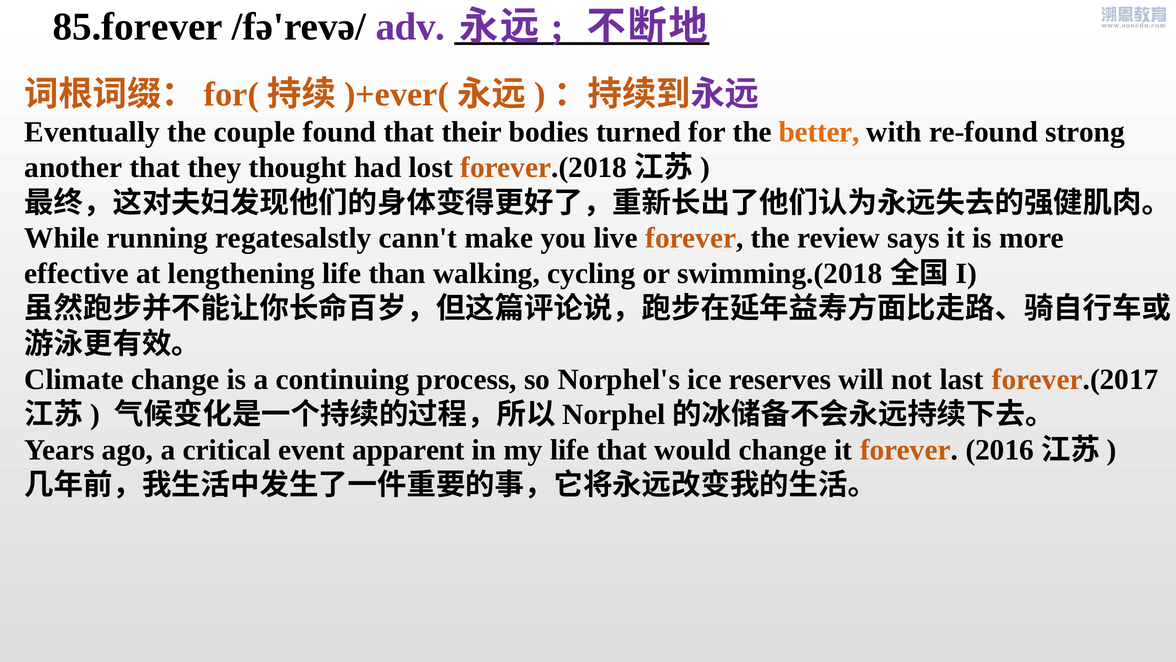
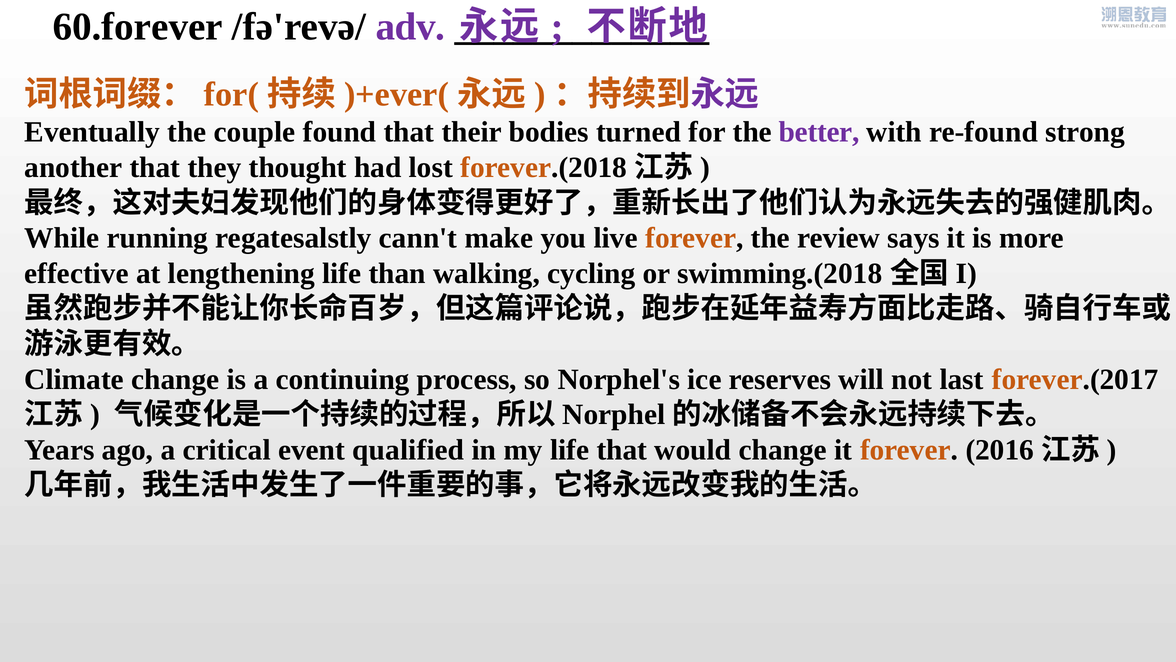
85.forever: 85.forever -> 60.forever
better colour: orange -> purple
apparent: apparent -> qualified
